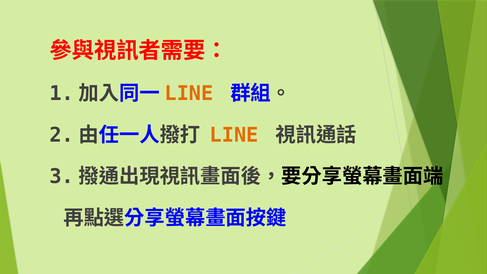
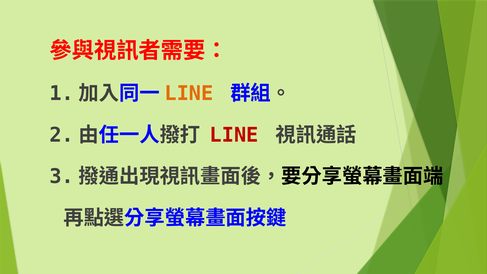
LINE at (234, 135) colour: orange -> red
